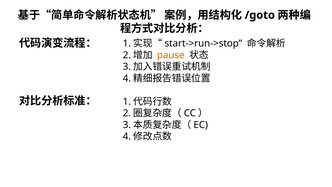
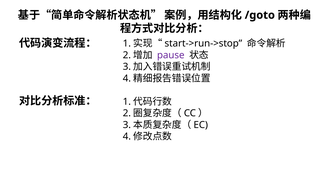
pause colour: orange -> purple
